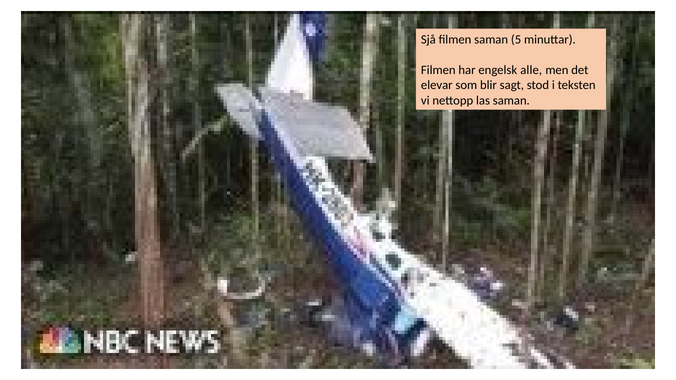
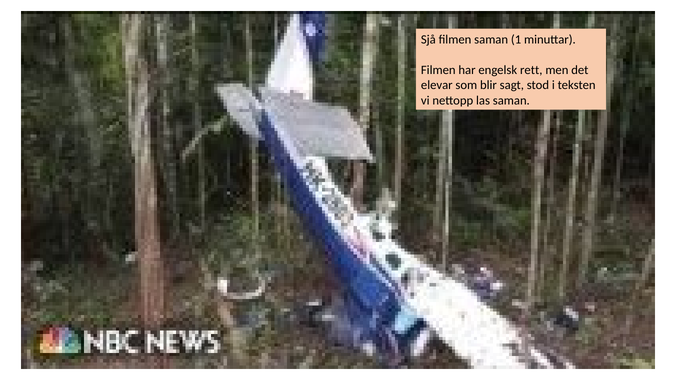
5: 5 -> 1
alle: alle -> rett
